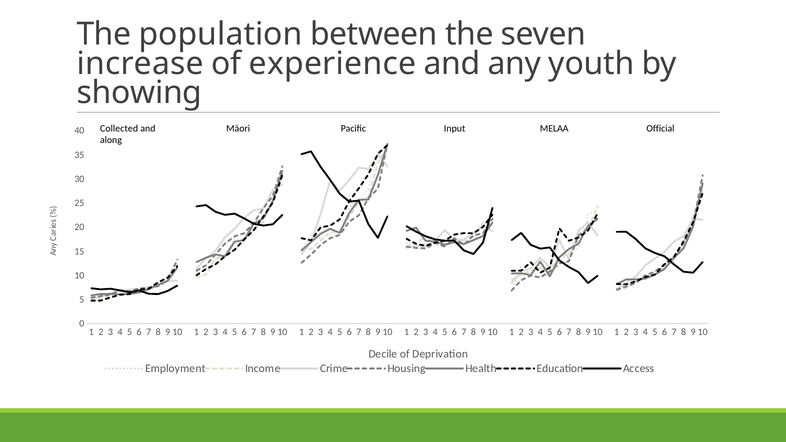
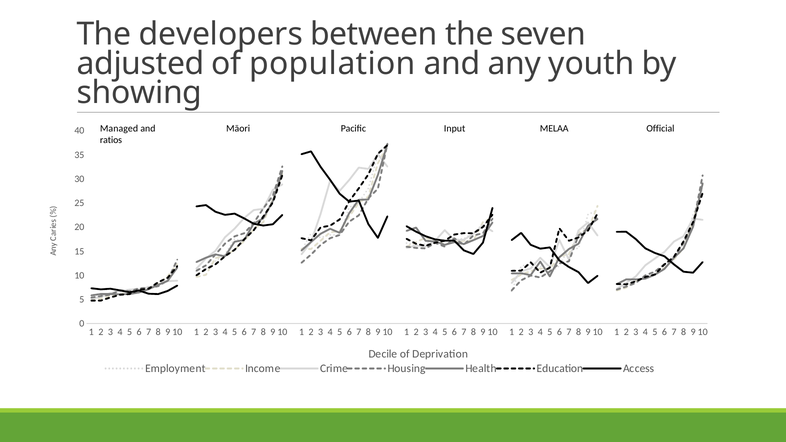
population: population -> developers
increase: increase -> adjusted
experience: experience -> population
Collected: Collected -> Managed
along: along -> ratios
